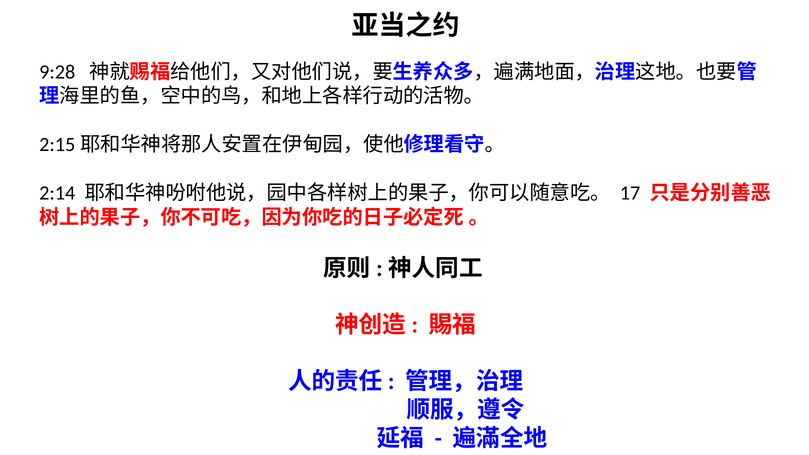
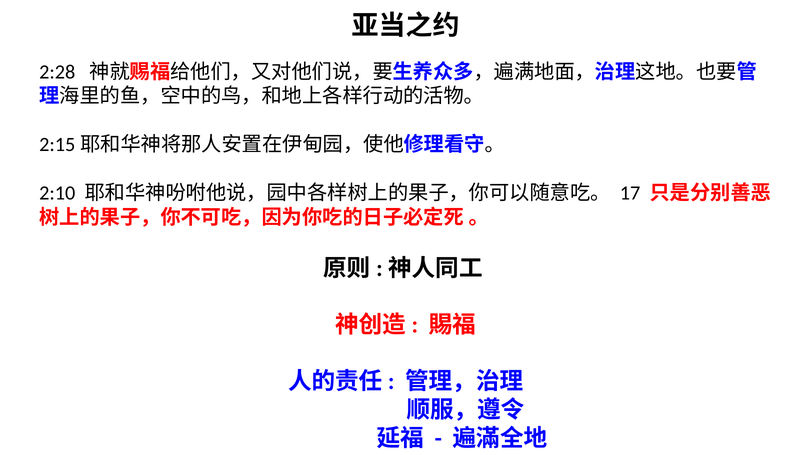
9:28: 9:28 -> 2:28
2:14: 2:14 -> 2:10
